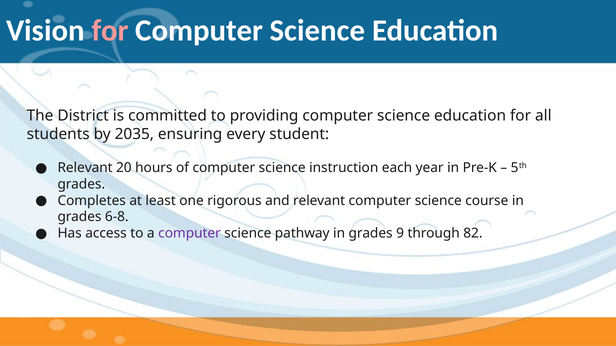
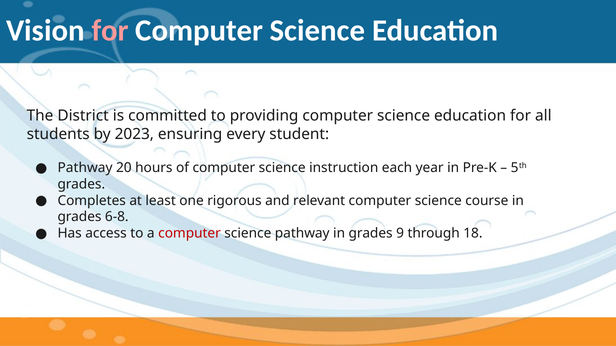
2035: 2035 -> 2023
Relevant at (85, 168): Relevant -> Pathway
computer at (190, 234) colour: purple -> red
82: 82 -> 18
